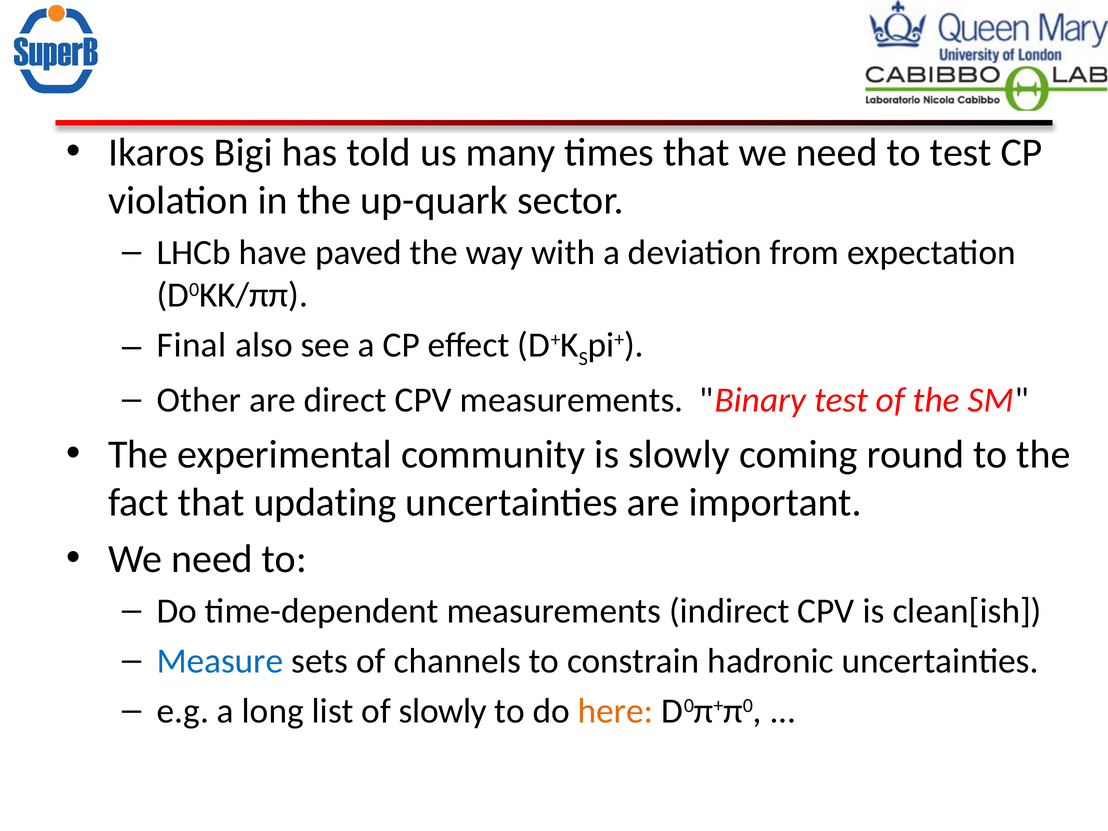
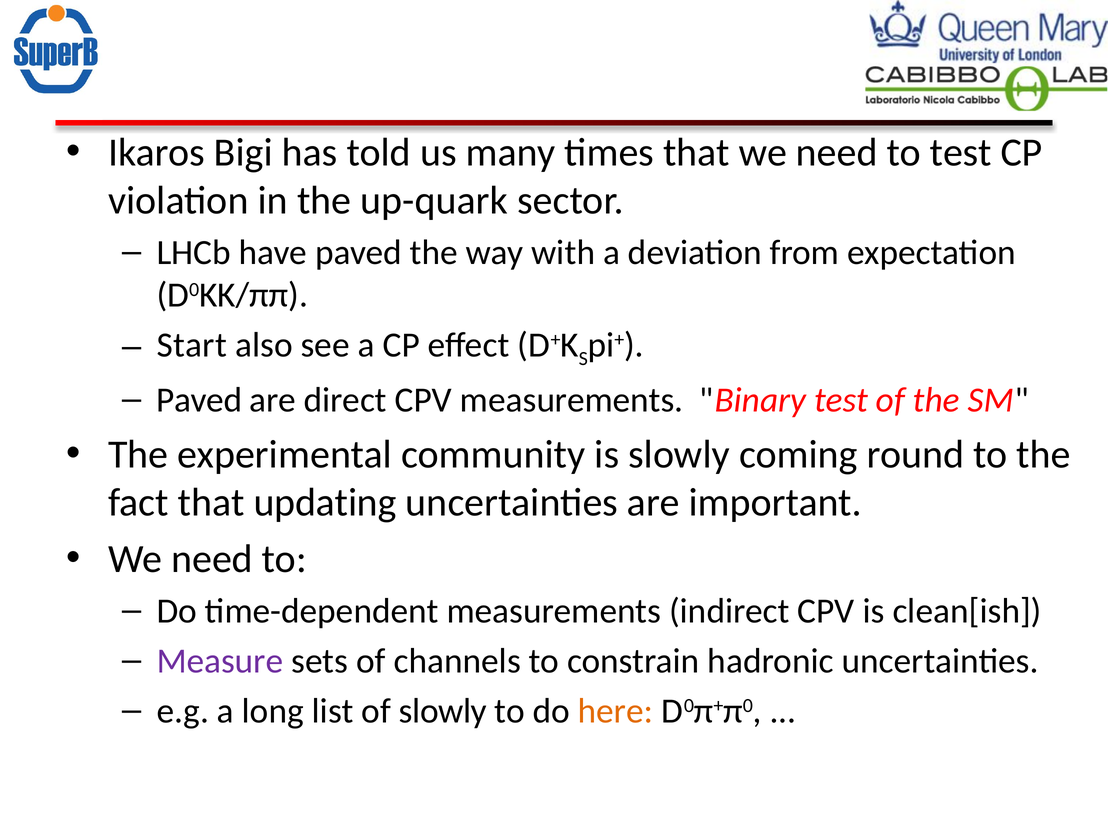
Final: Final -> Start
Other at (199, 400): Other -> Paved
Measure colour: blue -> purple
